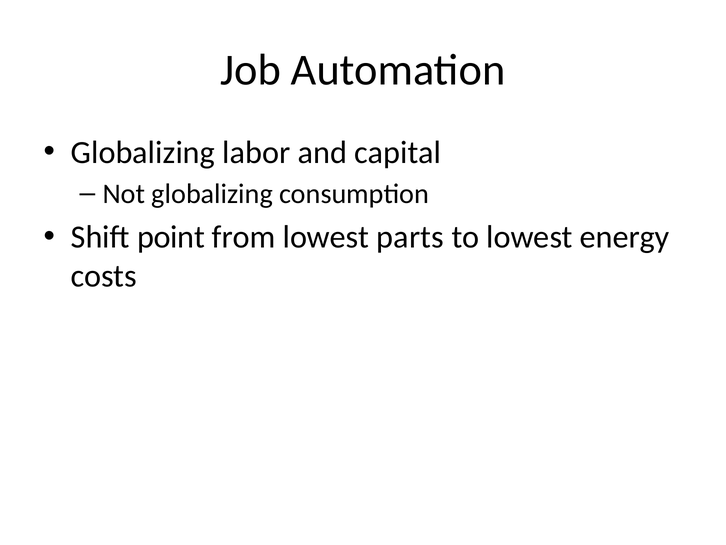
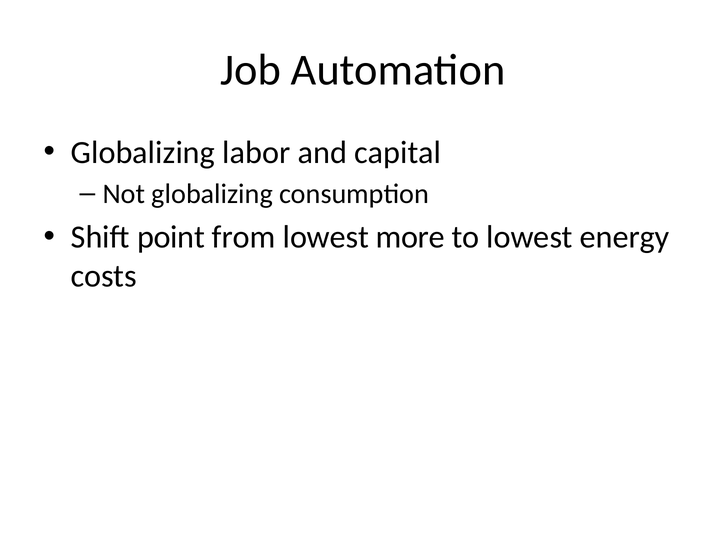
parts: parts -> more
